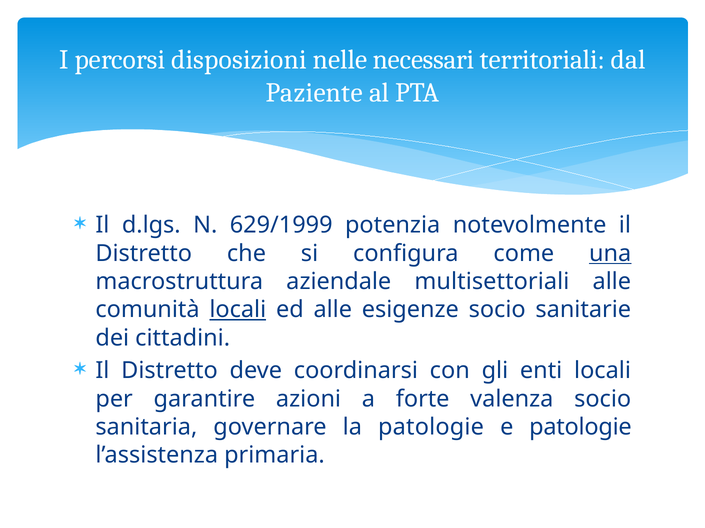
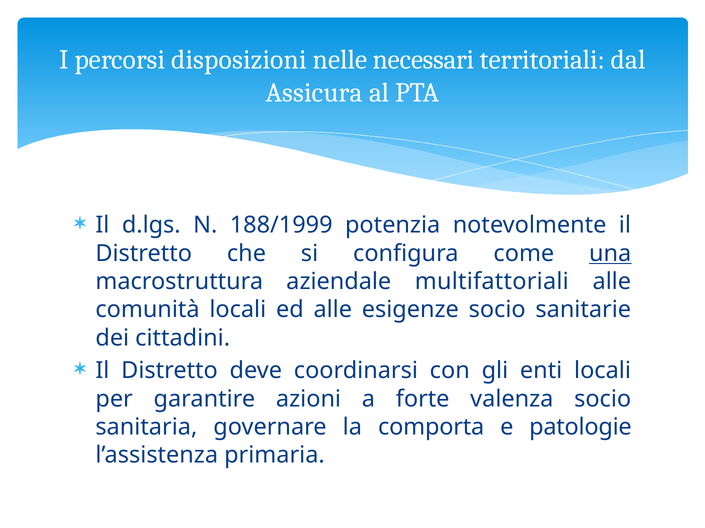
Paziente: Paziente -> Assicura
629/1999: 629/1999 -> 188/1999
multisettoriali: multisettoriali -> multifattoriali
locali at (238, 310) underline: present -> none
la patologie: patologie -> comporta
